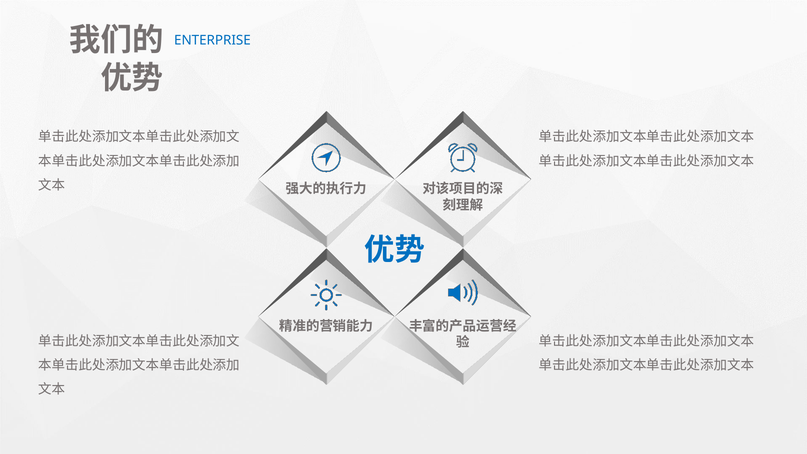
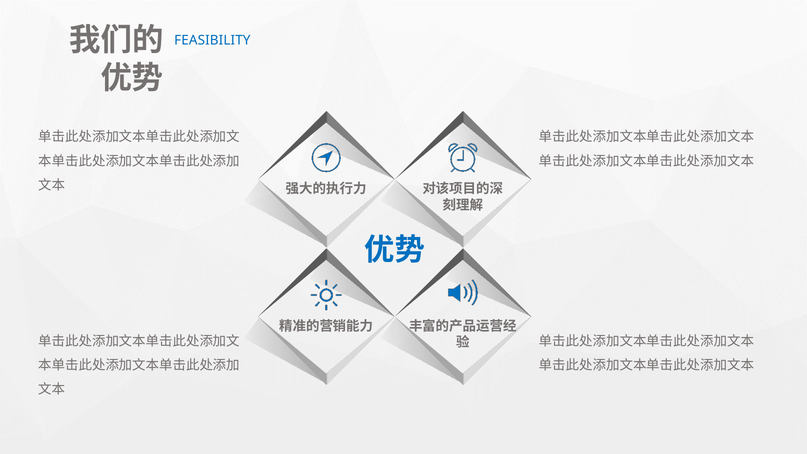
ENTERPRISE: ENTERPRISE -> FEASIBILITY
